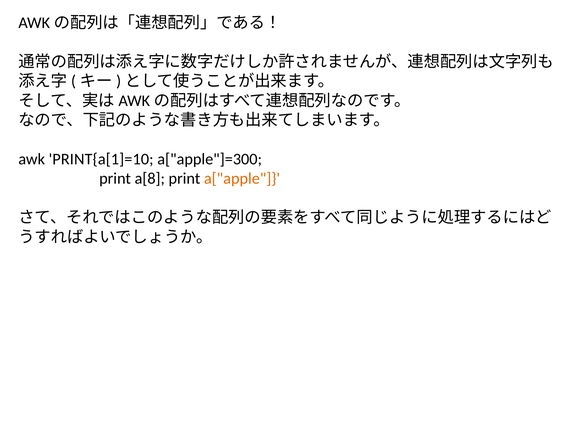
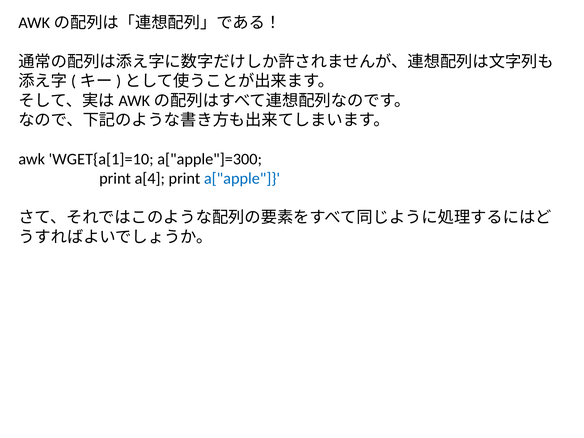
PRINT{a[1]=10: PRINT{a[1]=10 -> WGET{a[1]=10
a[8: a[8 -> a[4
a["apple colour: orange -> blue
